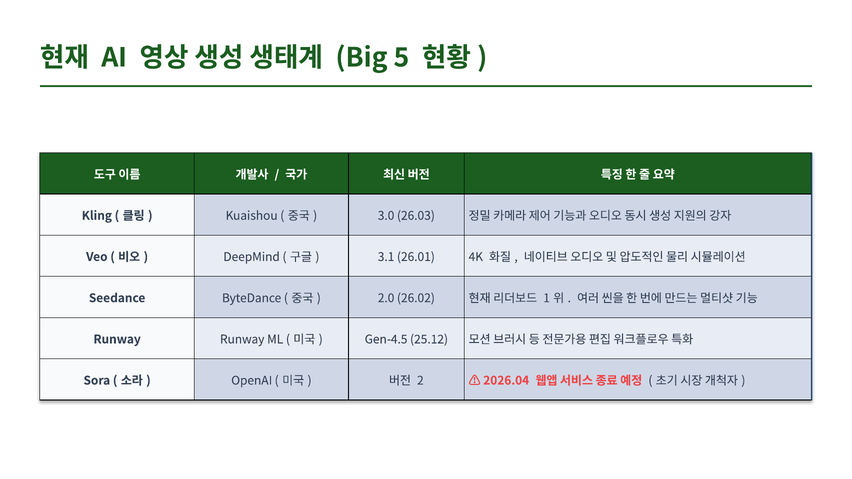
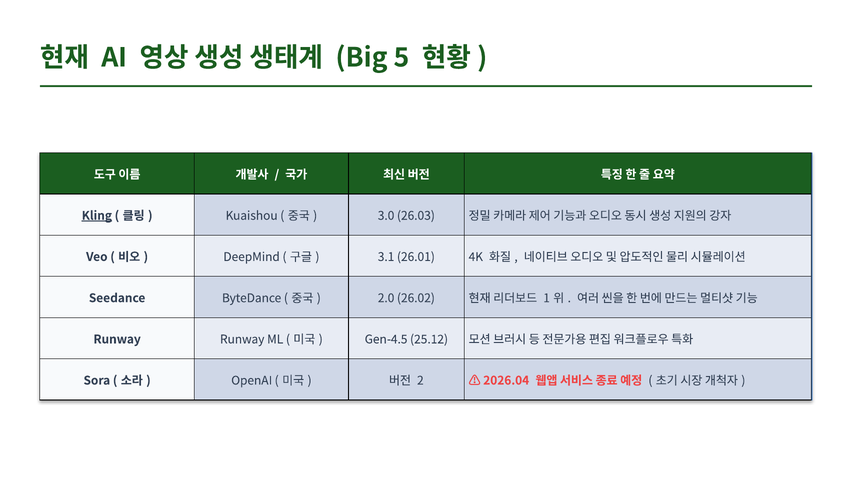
Kling underline: none -> present
